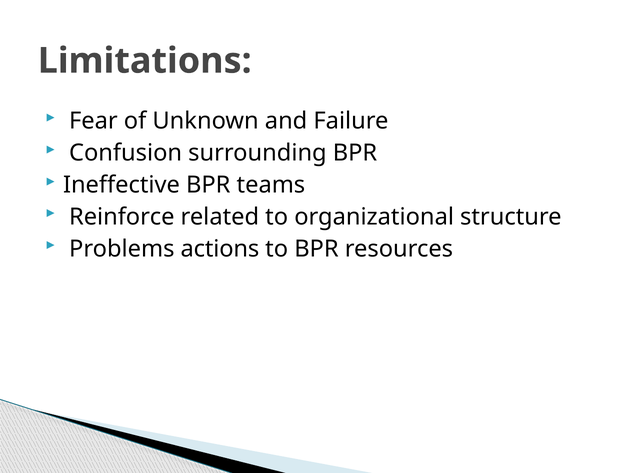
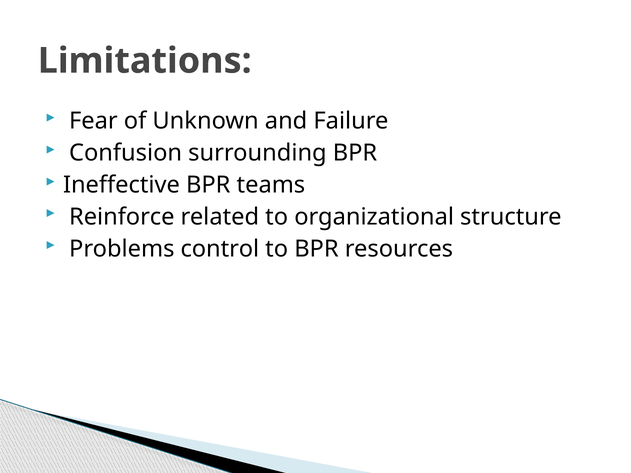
actions: actions -> control
